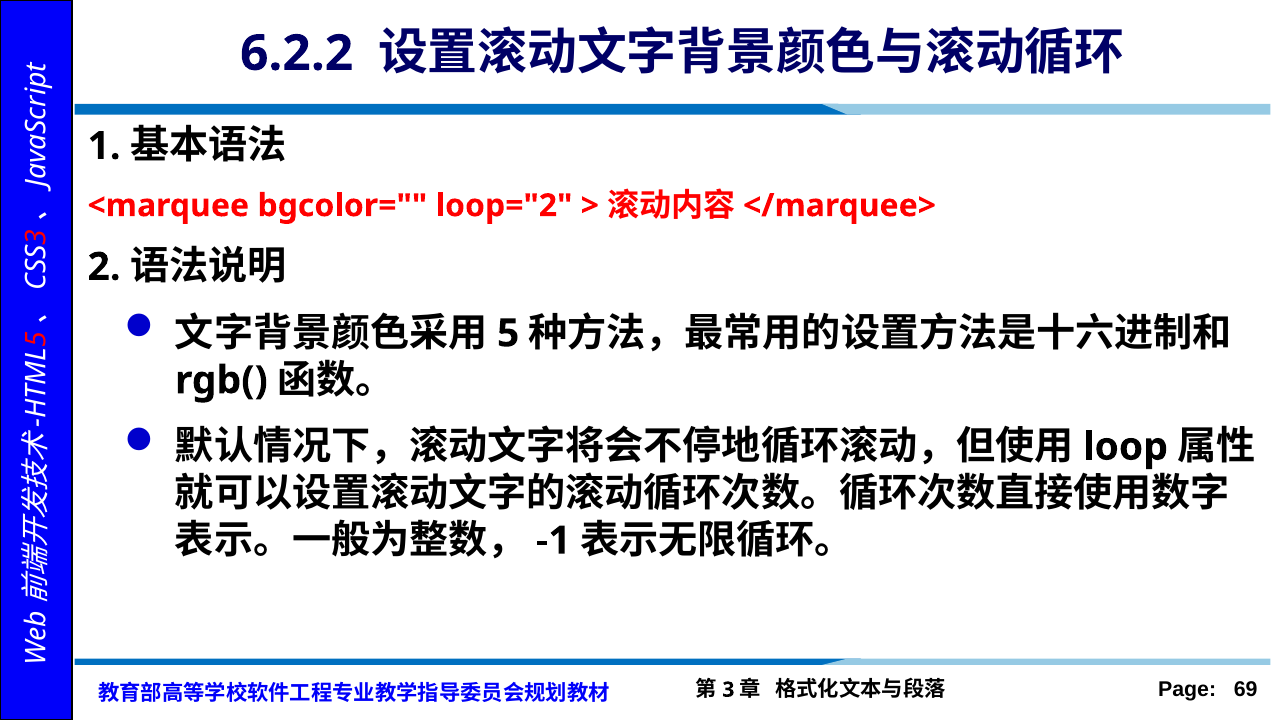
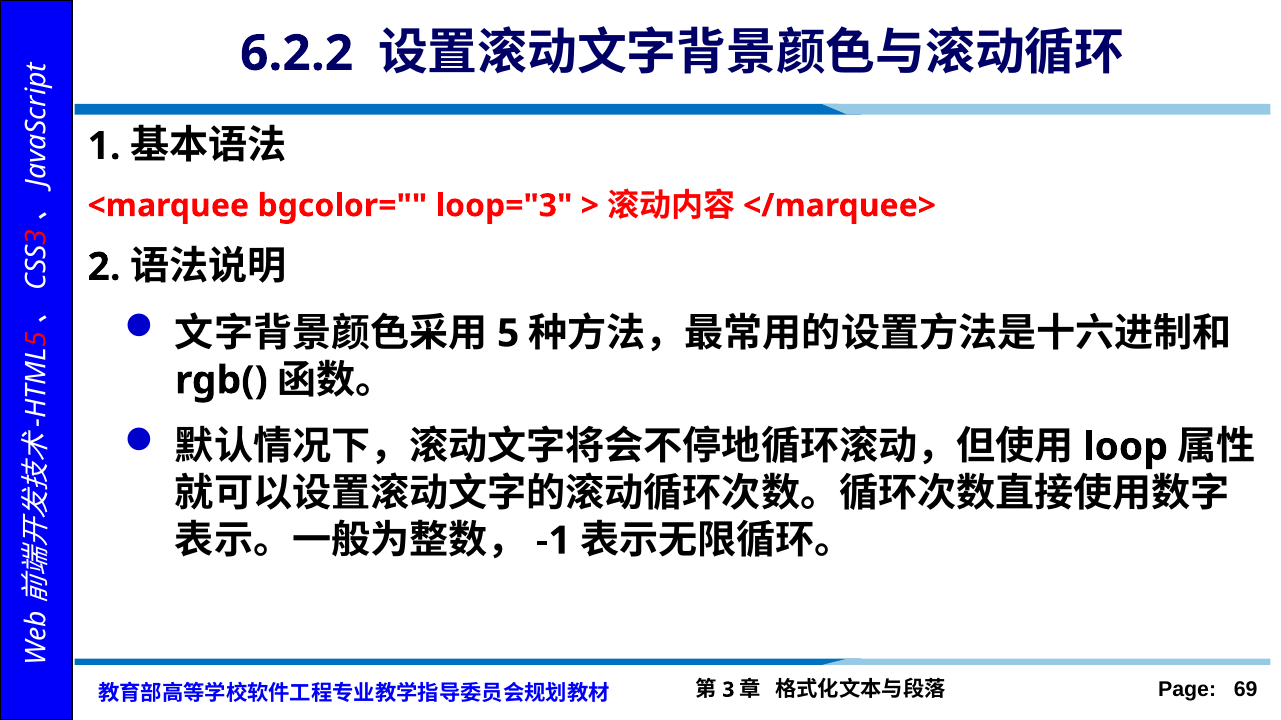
loop="2: loop="2 -> loop="3
